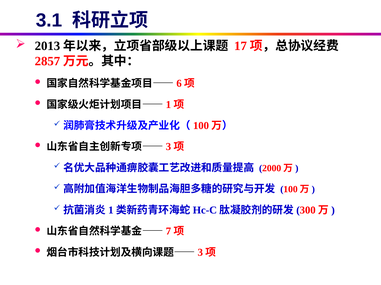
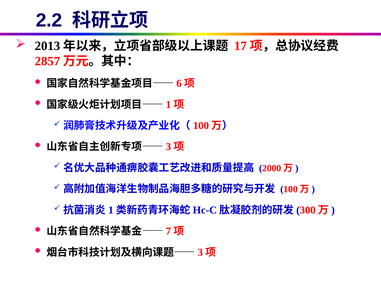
3.1: 3.1 -> 2.2
